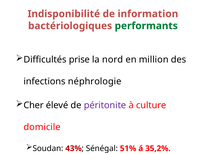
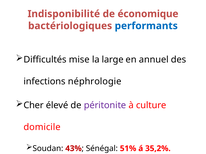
information: information -> économique
performants colour: green -> blue
prise: prise -> mise
nord: nord -> large
million: million -> annuel
